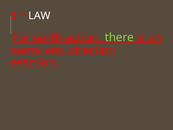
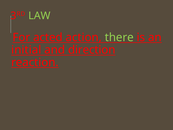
LAW colour: white -> light green
earth: earth -> acted
same: same -> initial
